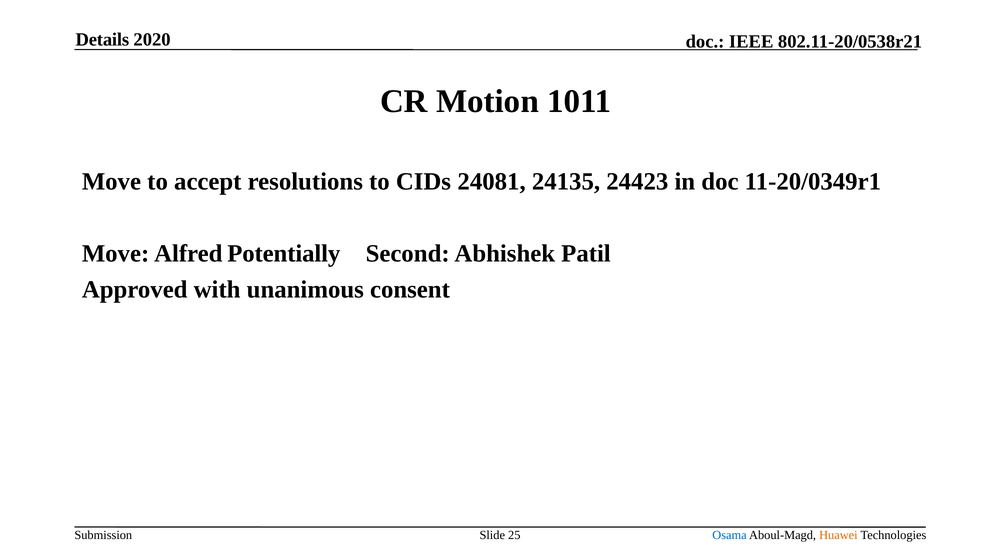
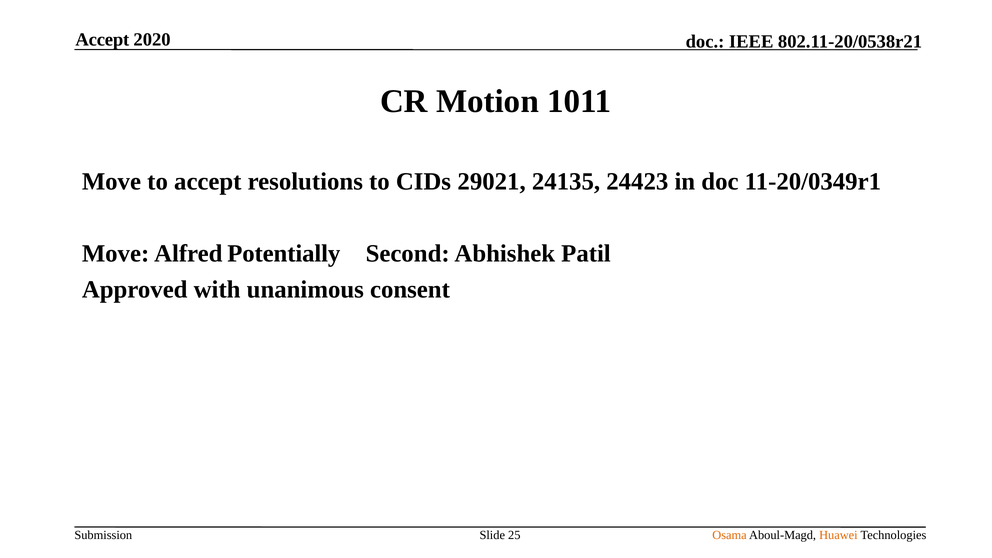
Details at (102, 39): Details -> Accept
24081: 24081 -> 29021
Osama colour: blue -> orange
